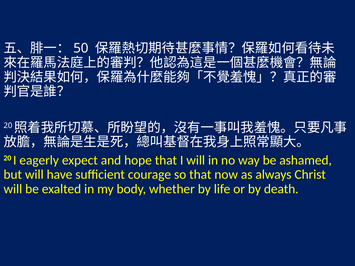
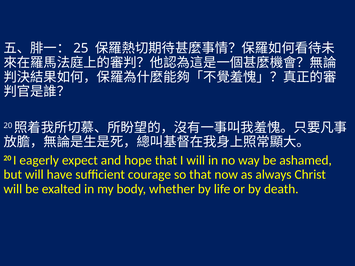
50: 50 -> 25
